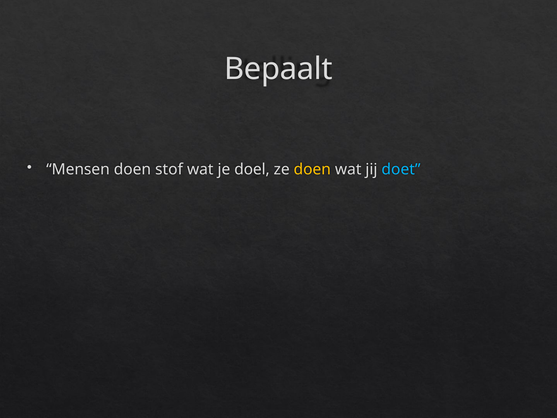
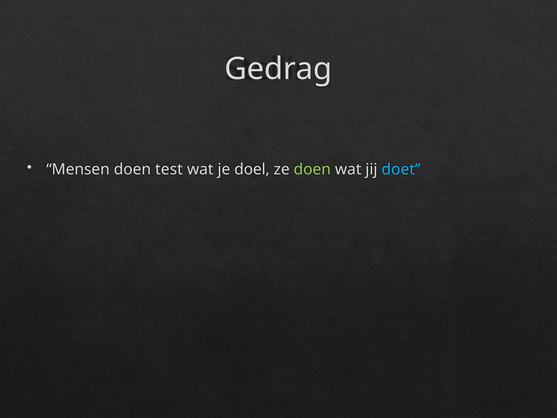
Bepaalt: Bepaalt -> Gedrag
stof: stof -> test
doen at (312, 169) colour: yellow -> light green
